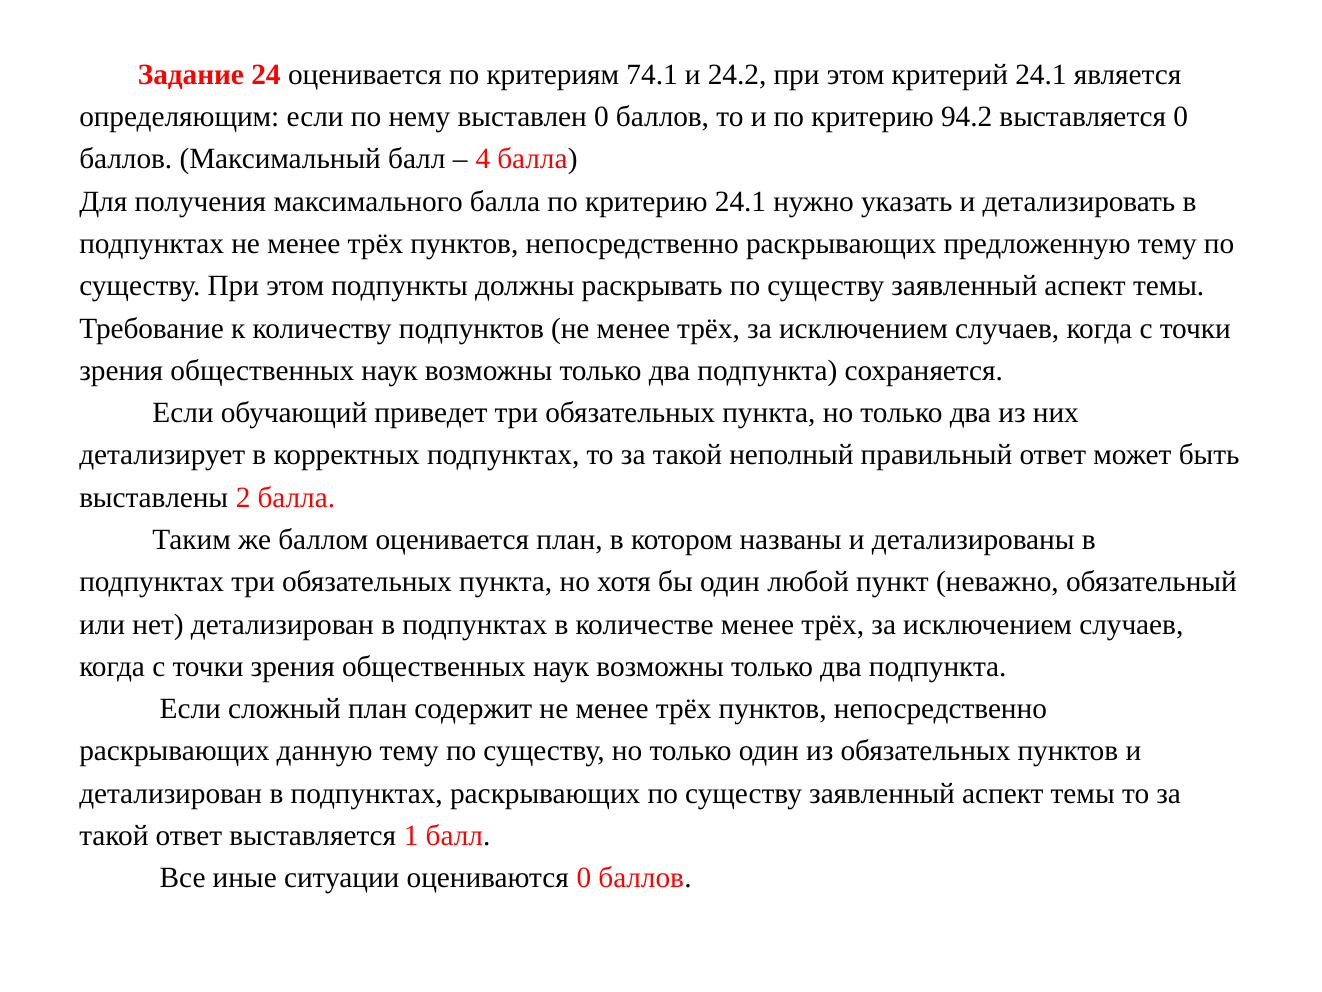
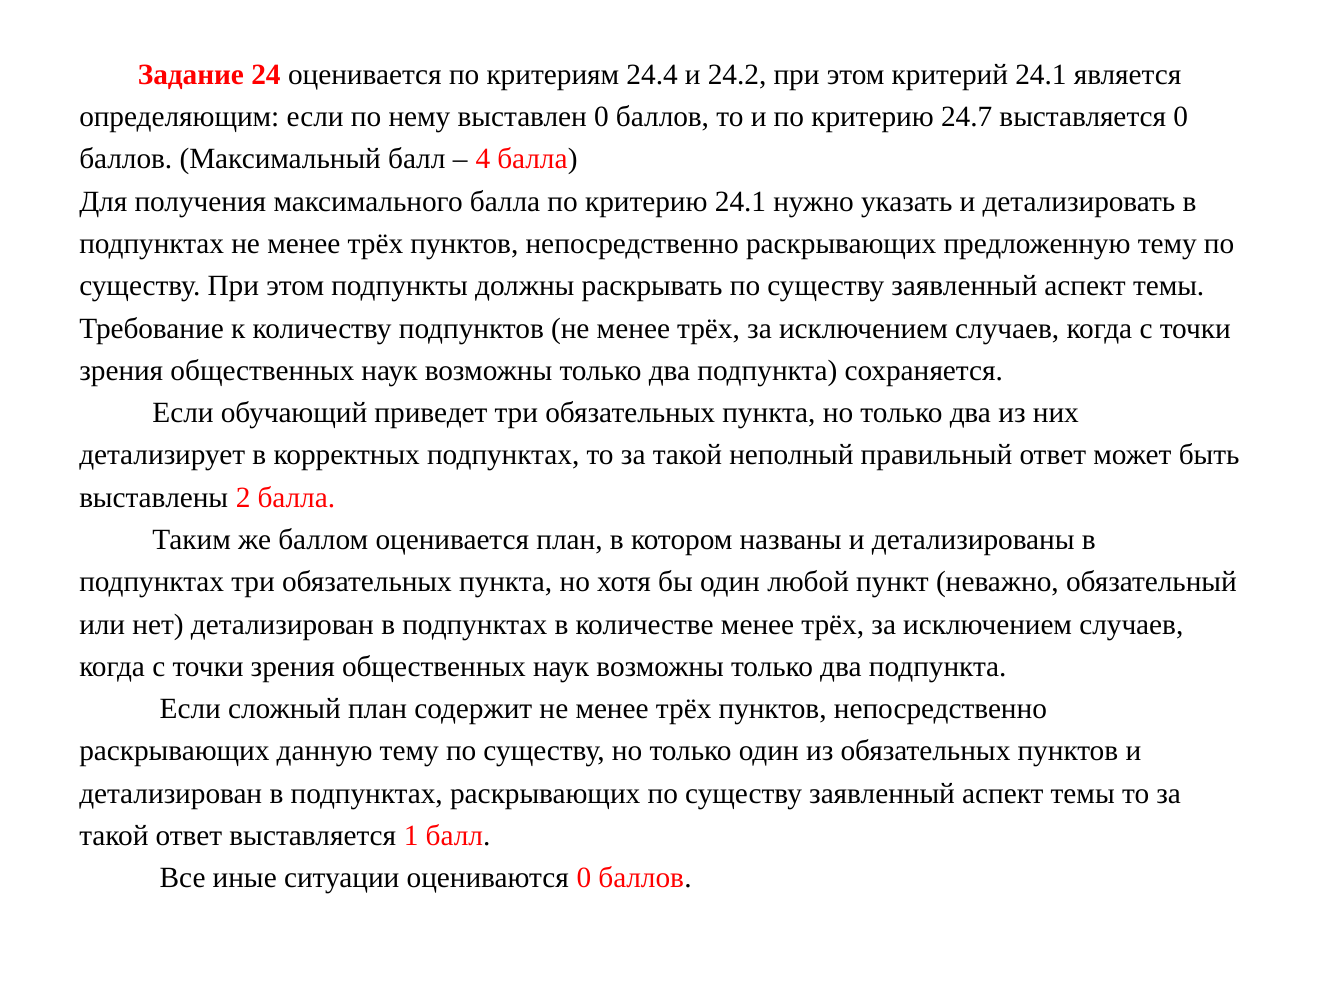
74.1: 74.1 -> 24.4
94.2: 94.2 -> 24.7
